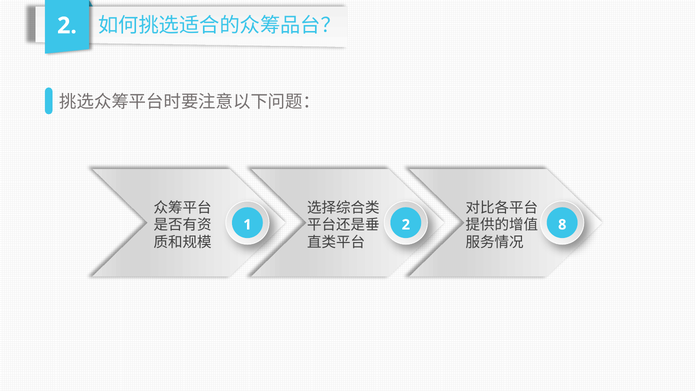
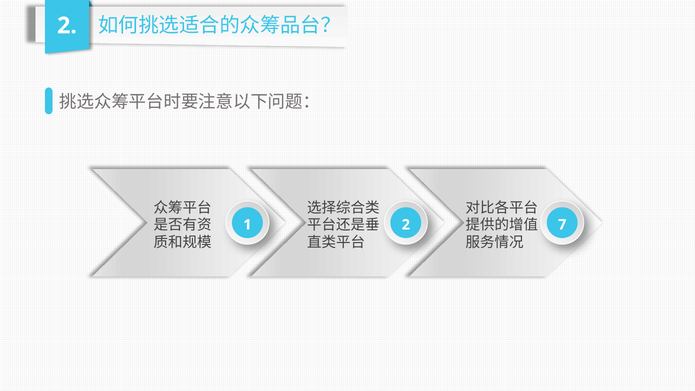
8: 8 -> 7
